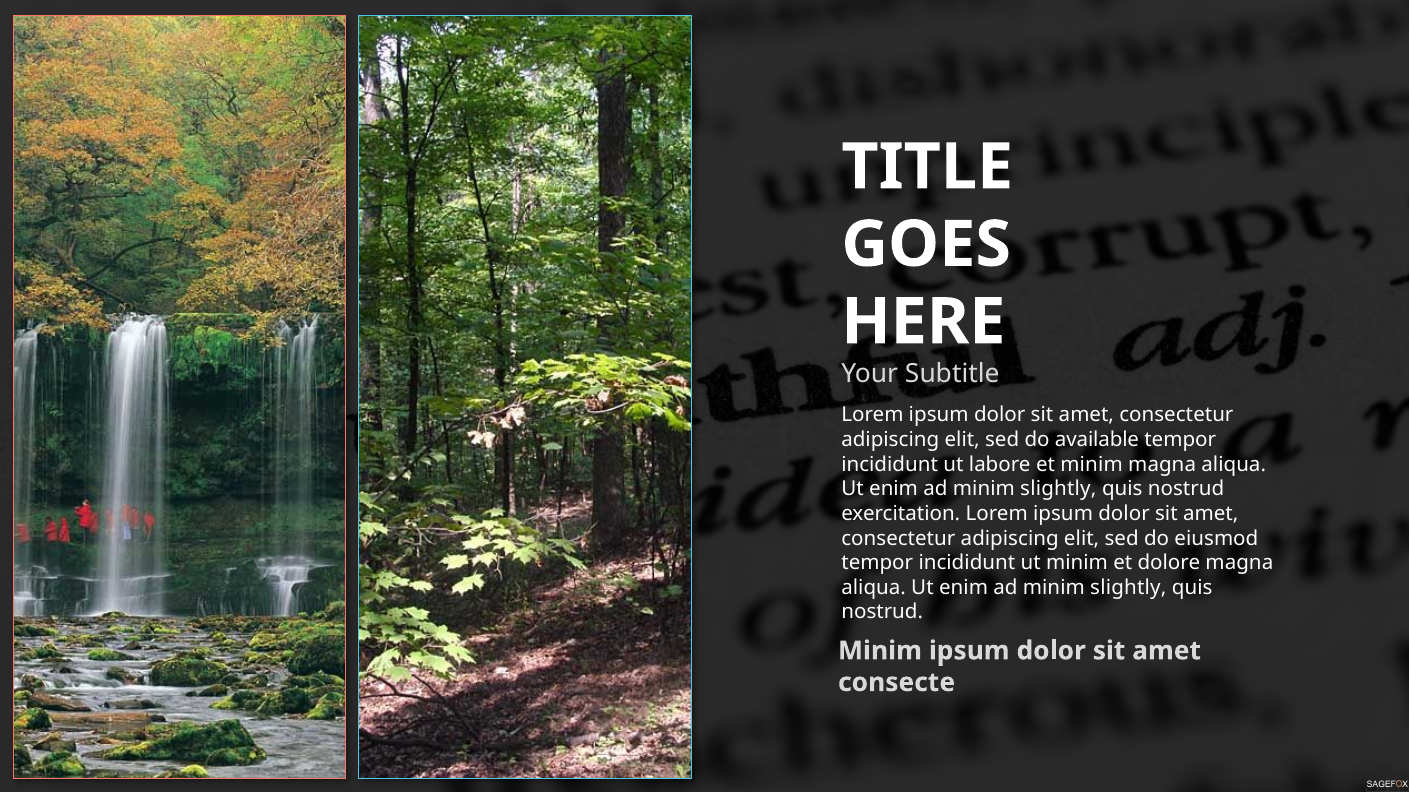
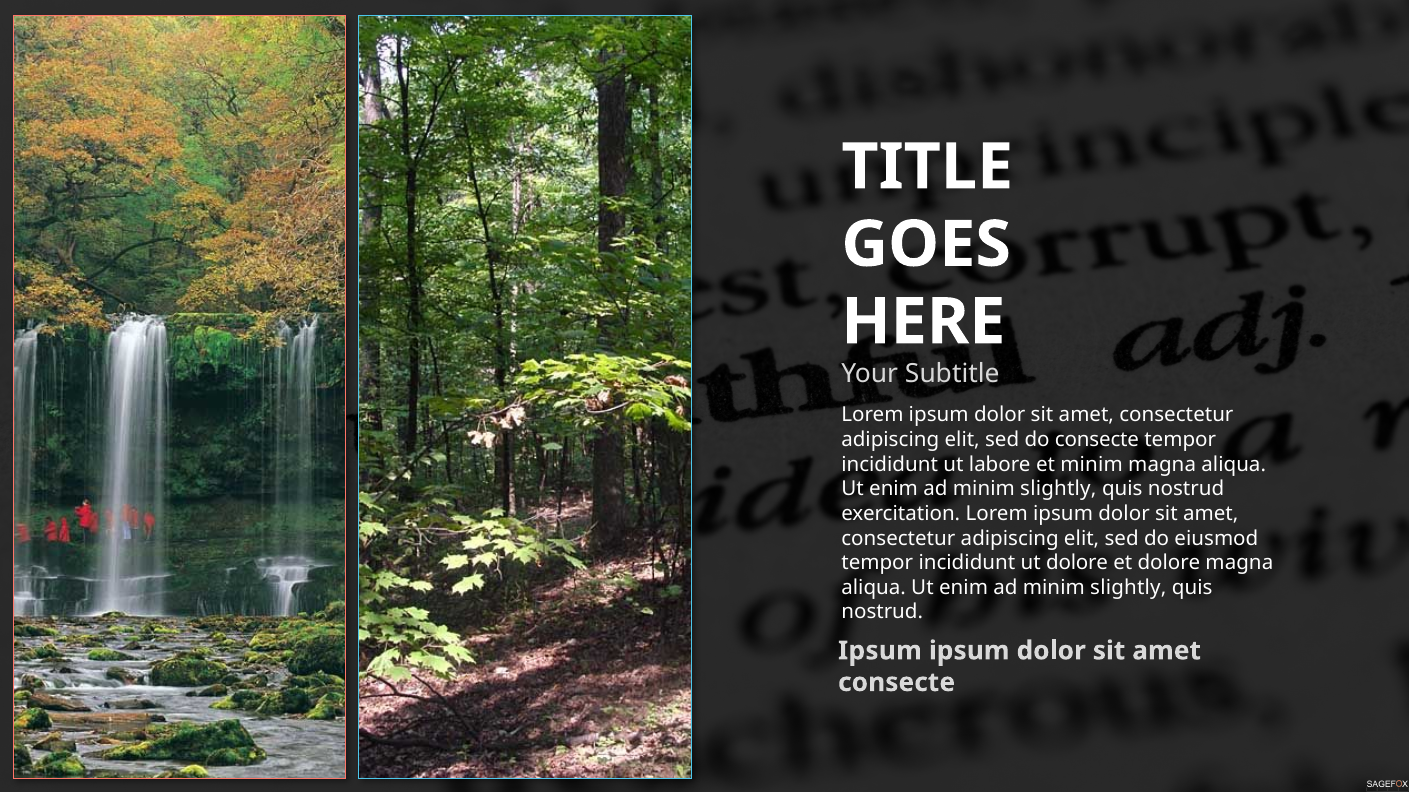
do available: available -> consecte
ut minim: minim -> dolore
Minim at (880, 651): Minim -> Ipsum
